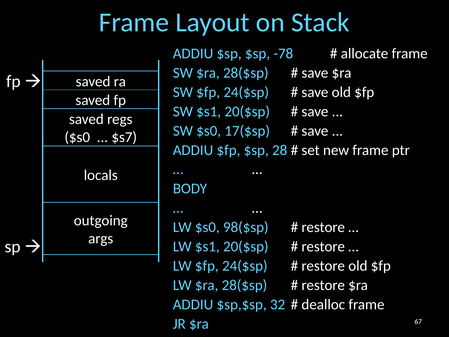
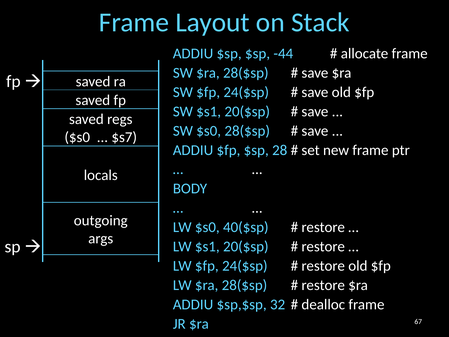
-78: -78 -> -44
$s0 17($sp: 17($sp -> 28($sp
98($sp: 98($sp -> 40($sp
